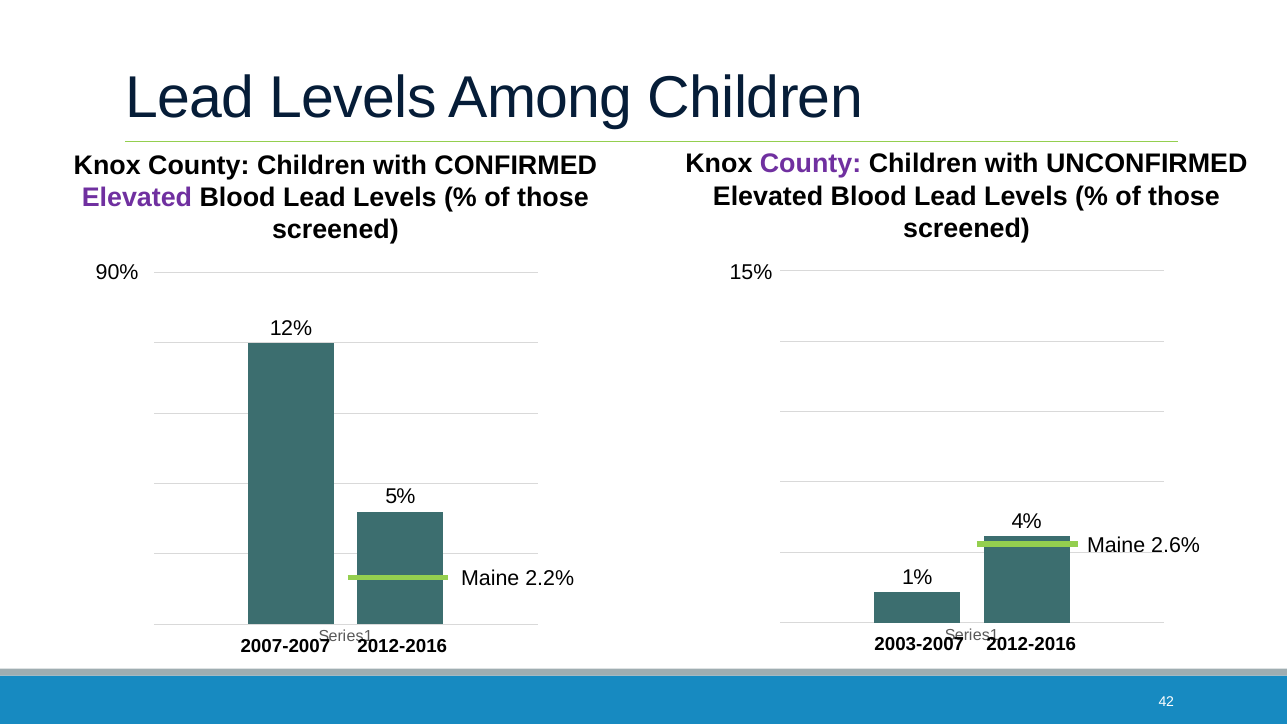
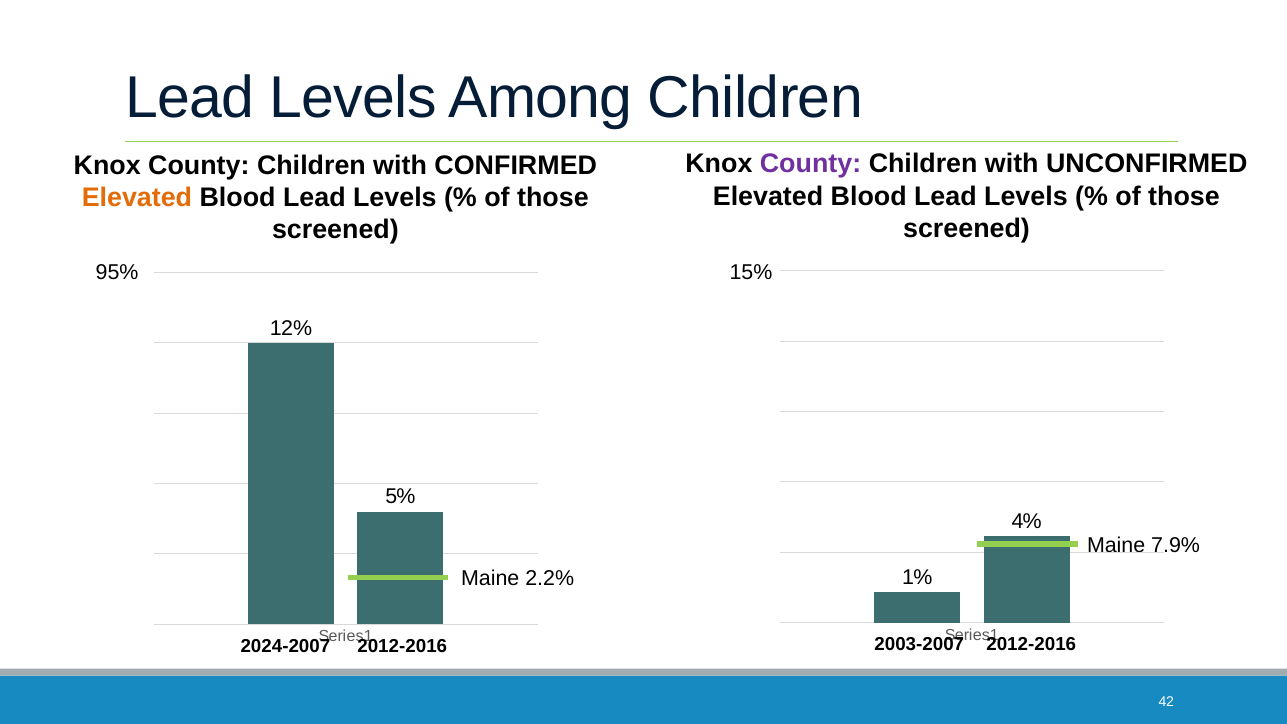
Elevated at (137, 198) colour: purple -> orange
90%: 90% -> 95%
2.6%: 2.6% -> 7.9%
2007-2007: 2007-2007 -> 2024-2007
